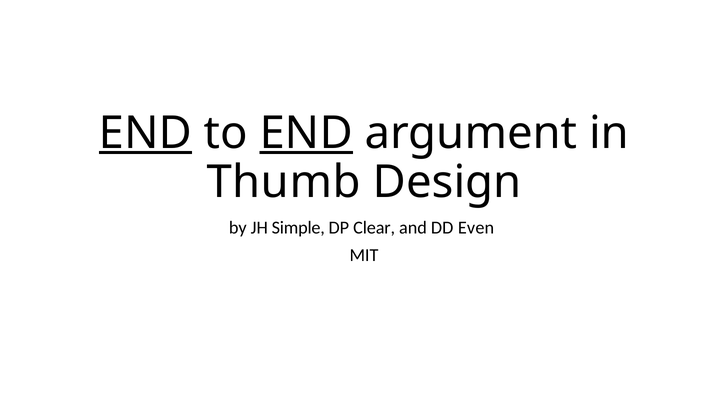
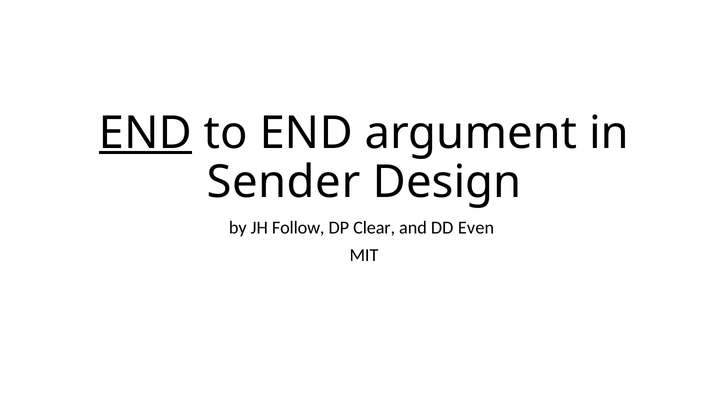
END at (306, 133) underline: present -> none
Thumb: Thumb -> Sender
Simple: Simple -> Follow
